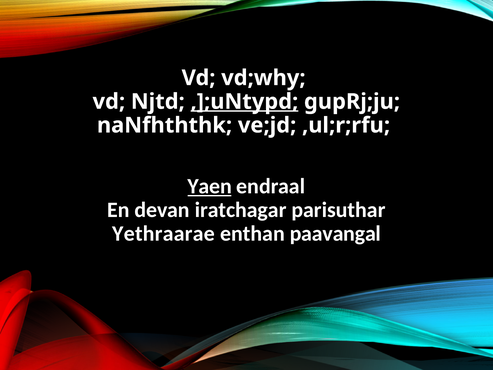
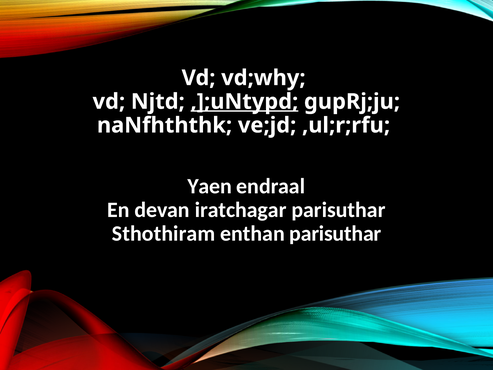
Yaen underline: present -> none
Yethraarae: Yethraarae -> Sthothiram
enthan paavangal: paavangal -> parisuthar
